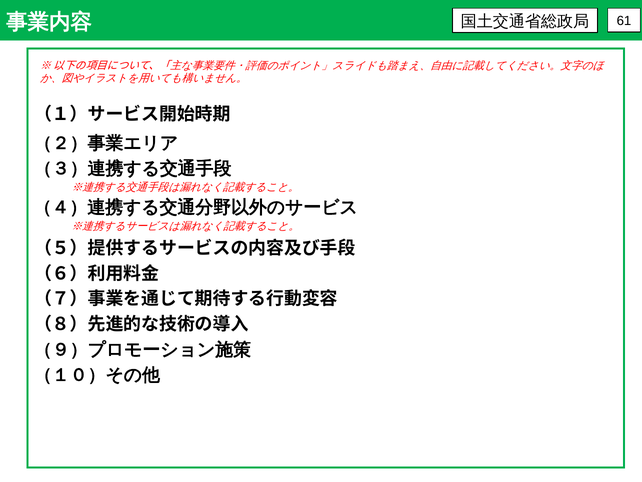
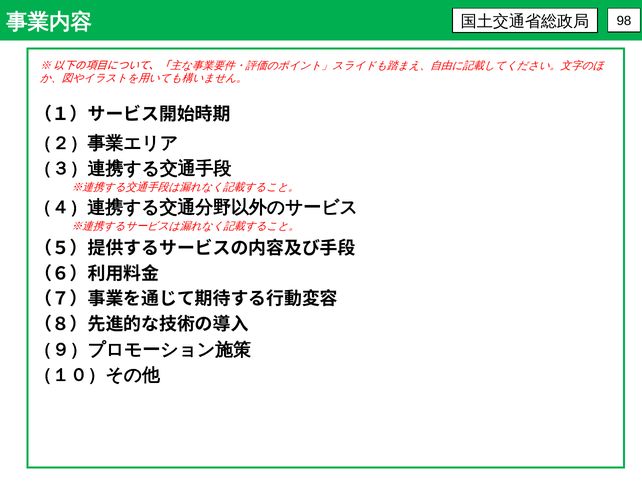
61: 61 -> 98
